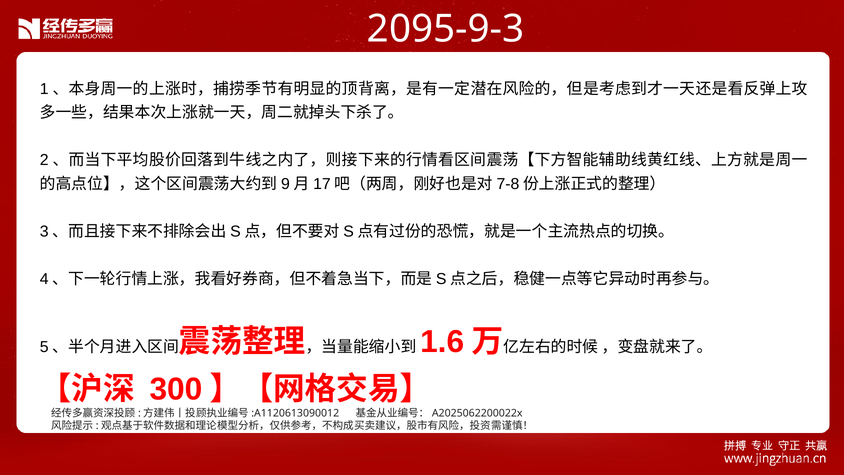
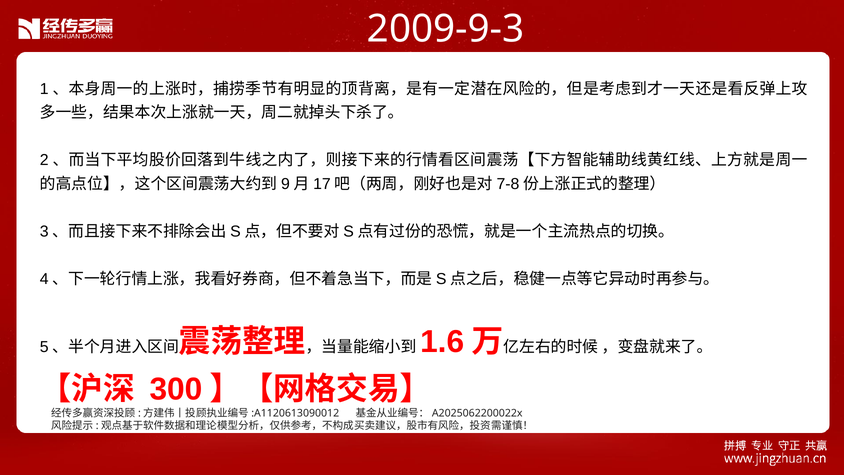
2095-9-3: 2095-9-3 -> 2009-9-3
